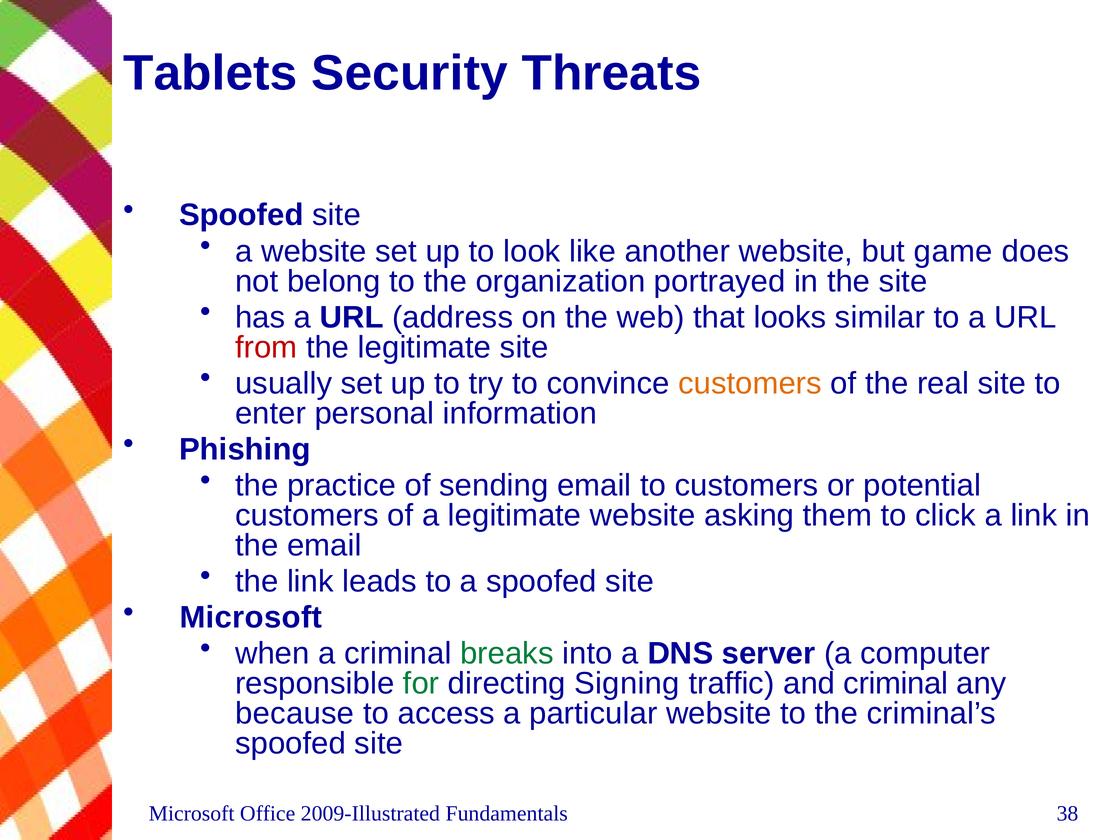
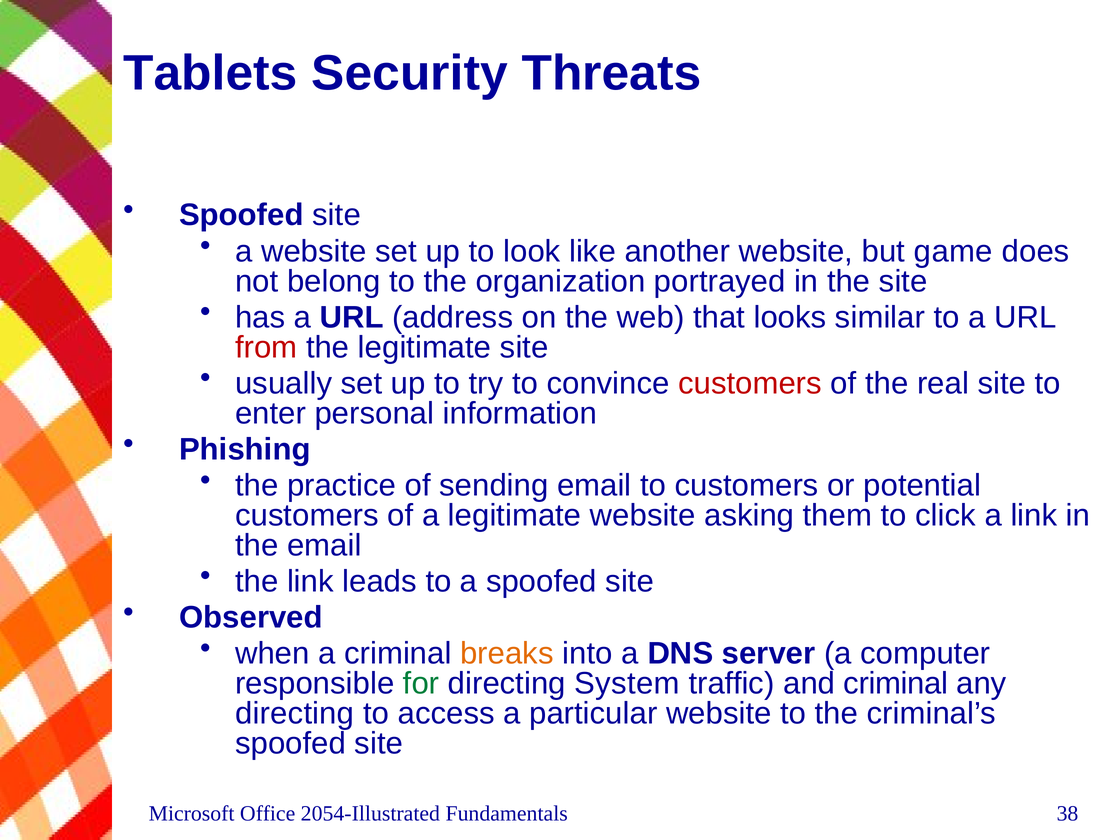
customers at (750, 383) colour: orange -> red
Microsoft at (251, 618): Microsoft -> Observed
breaks colour: green -> orange
Signing: Signing -> System
because at (295, 713): because -> directing
2009-Illustrated: 2009-Illustrated -> 2054-Illustrated
